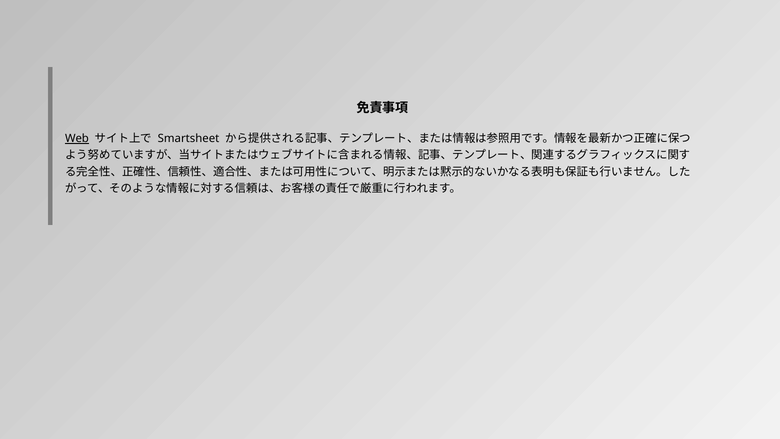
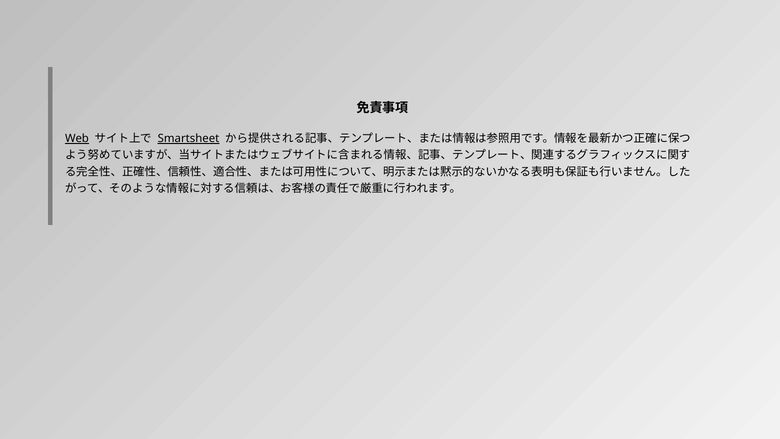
Smartsheet underline: none -> present
